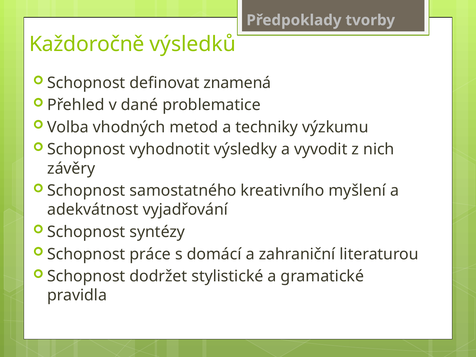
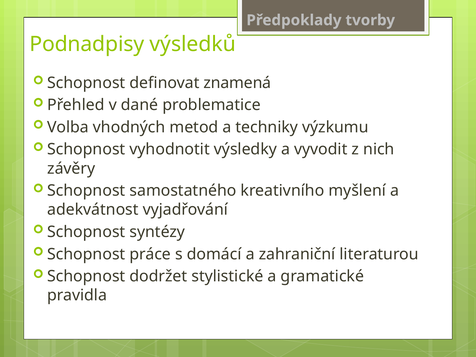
Každoročně: Každoročně -> Podnadpisy
